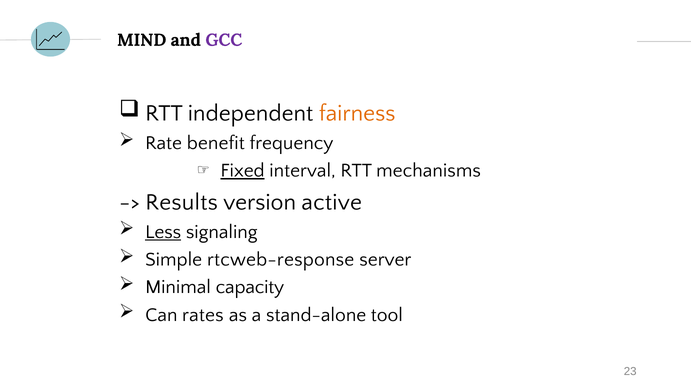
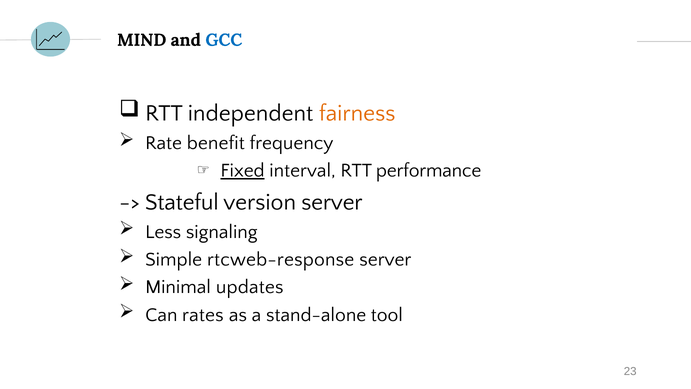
GCC colour: purple -> blue
mechanisms: mechanisms -> performance
Results: Results -> Stateful
version active: active -> server
Less underline: present -> none
capacity: capacity -> updates
